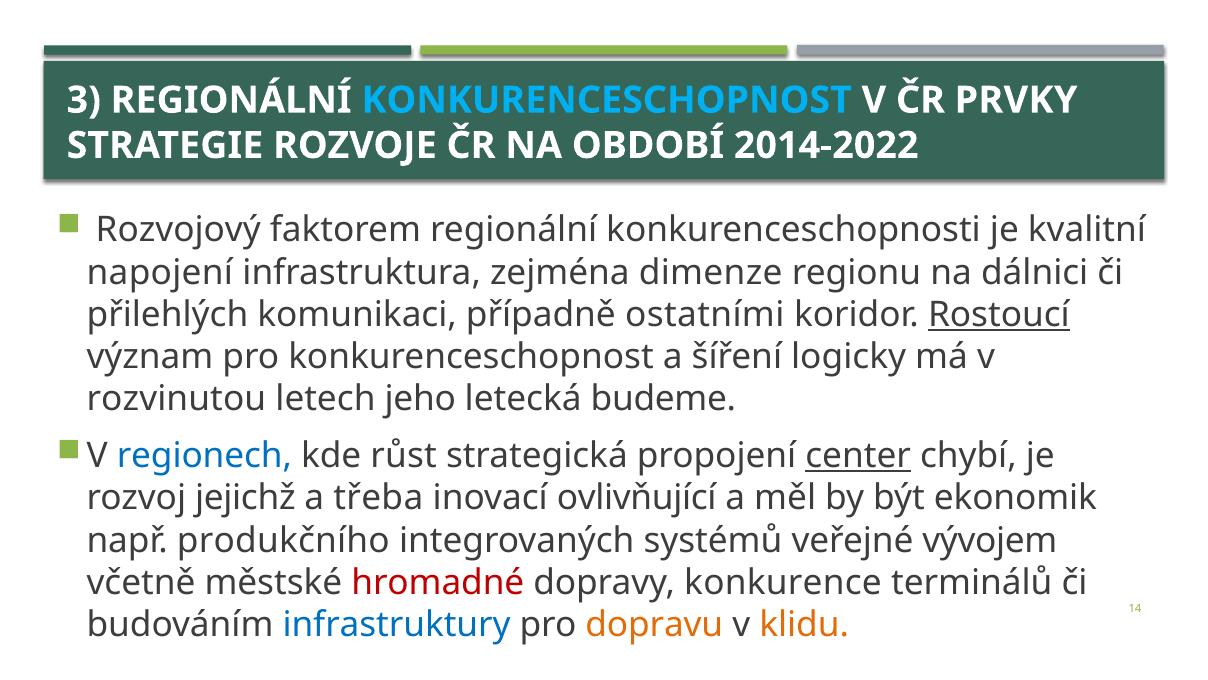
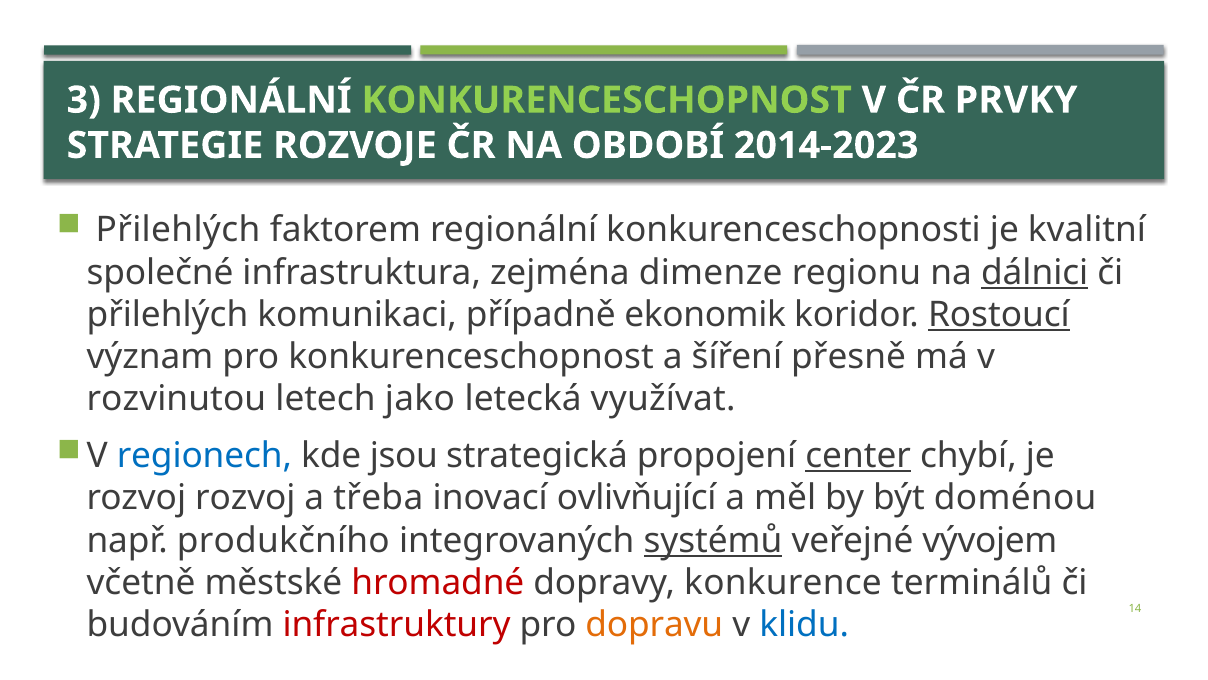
KONKURENCESCHOPNOST at (607, 100) colour: light blue -> light green
2014-2022: 2014-2022 -> 2014-2023
Rozvojový at (178, 230): Rozvojový -> Přilehlých
napojení: napojení -> společné
dálnici underline: none -> present
ostatními: ostatními -> ekonomik
logicky: logicky -> přesně
jeho: jeho -> jako
budeme: budeme -> využívat
růst: růst -> jsou
rozvoj jejichž: jejichž -> rozvoj
ekonomik: ekonomik -> doménou
systémů underline: none -> present
infrastruktury colour: blue -> red
klidu colour: orange -> blue
